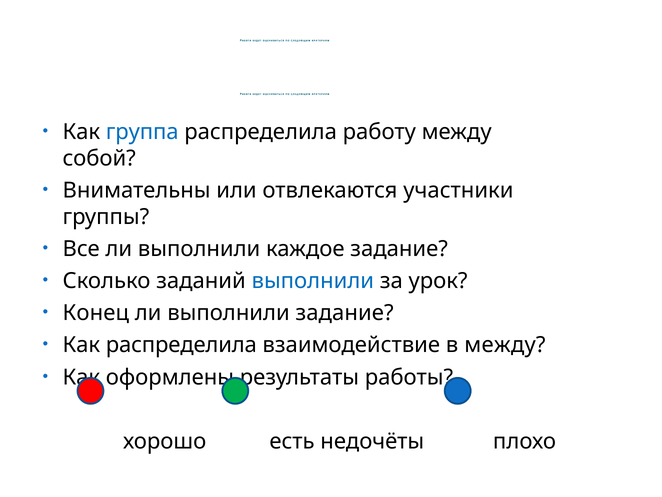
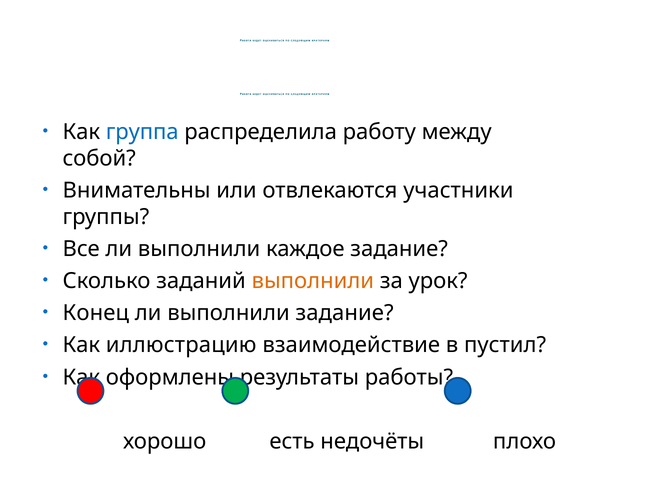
выполнили at (313, 281) colour: blue -> orange
Как распределила: распределила -> иллюстрацию
в между: между -> пустил
